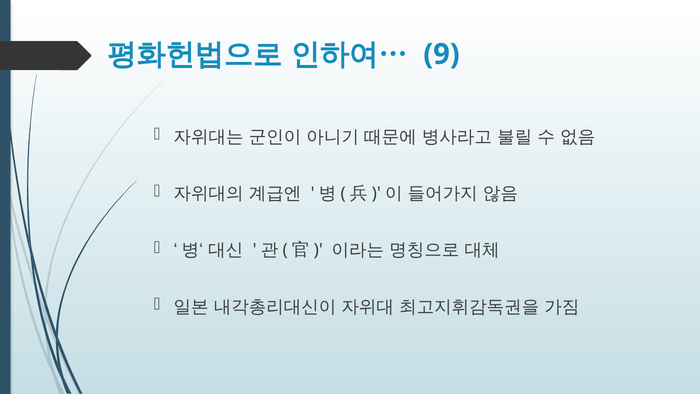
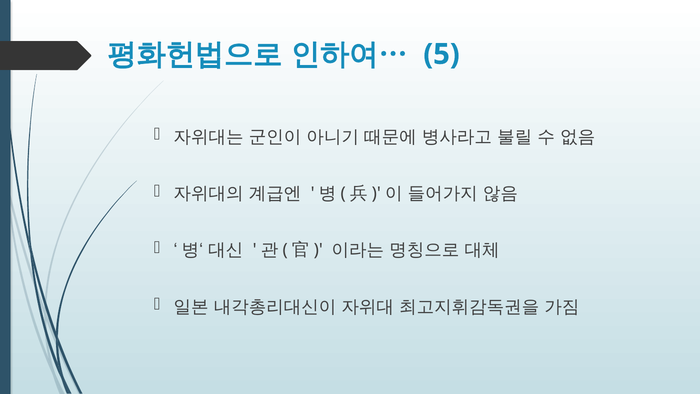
9: 9 -> 5
